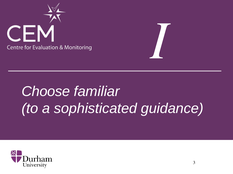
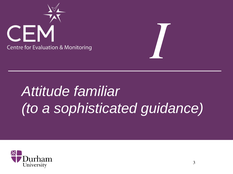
Choose: Choose -> Attitude
